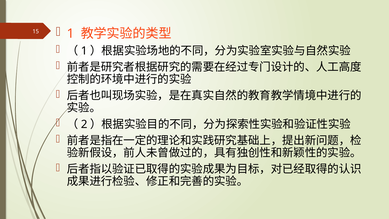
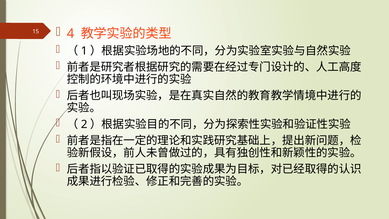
1 at (71, 34): 1 -> 4
